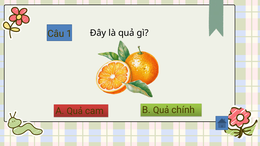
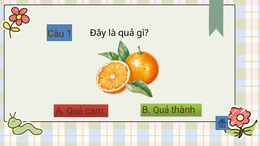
chính: chính -> thành
